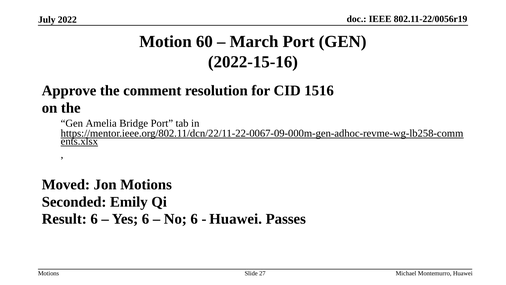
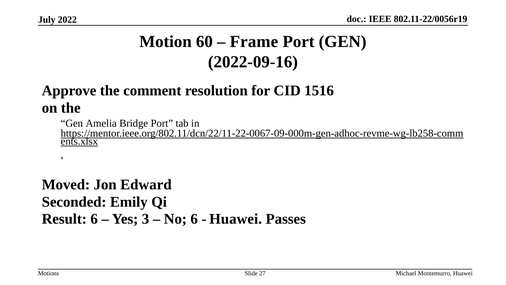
March: March -> Frame
2022-15-16: 2022-15-16 -> 2022-09-16
Jon Motions: Motions -> Edward
Yes 6: 6 -> 3
